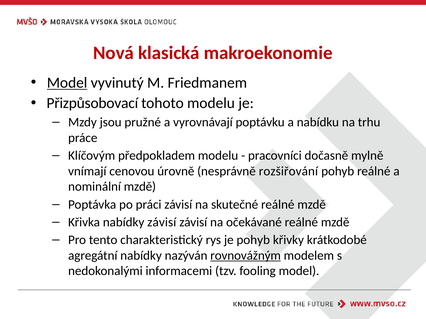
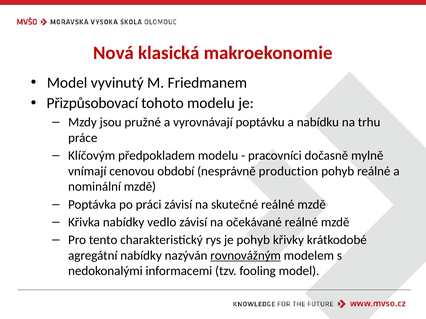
Model at (67, 83) underline: present -> none
úrovně: úrovně -> období
rozšiřování: rozšiřování -> production
nabídky závisí: závisí -> vedlo
